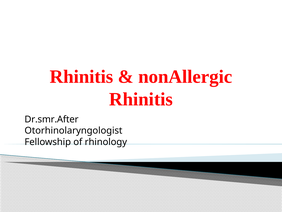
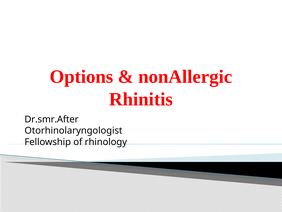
Rhinitis at (81, 77): Rhinitis -> Options
